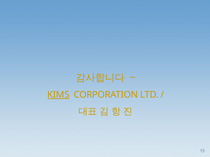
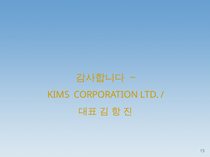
KIMS underline: present -> none
